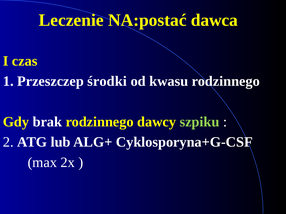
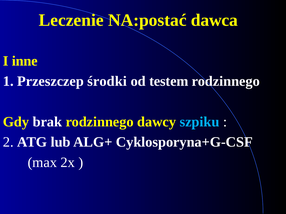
czas: czas -> inne
kwasu: kwasu -> testem
szpiku colour: light green -> light blue
